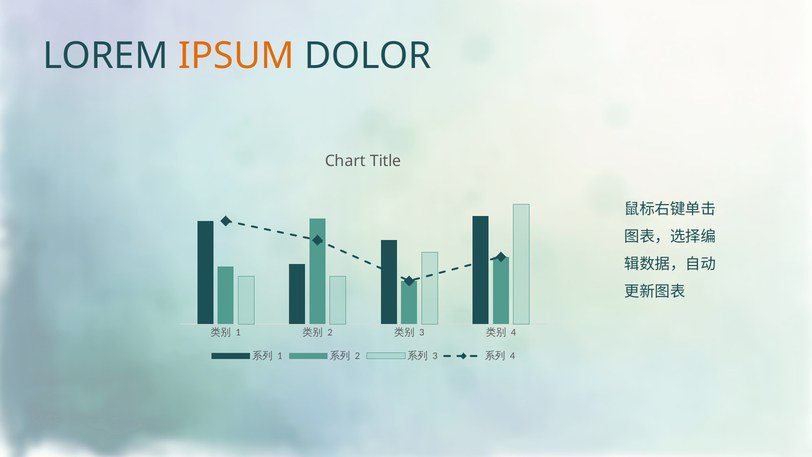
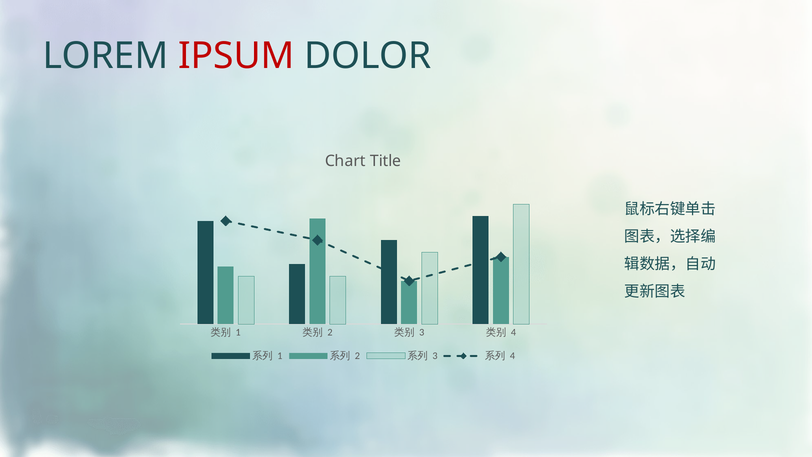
IPSUM colour: orange -> red
